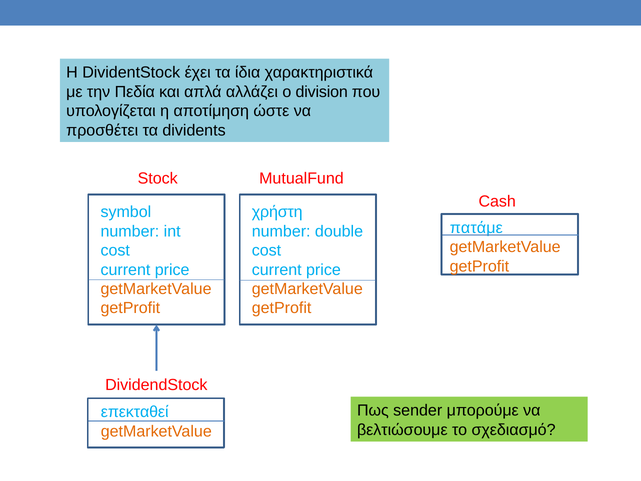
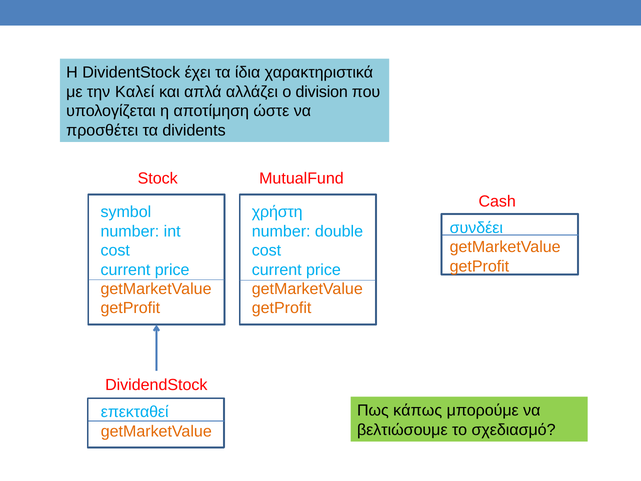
Πεδία: Πεδία -> Καλεί
πατάμε: πατάμε -> συνδέει
sender: sender -> κάπως
